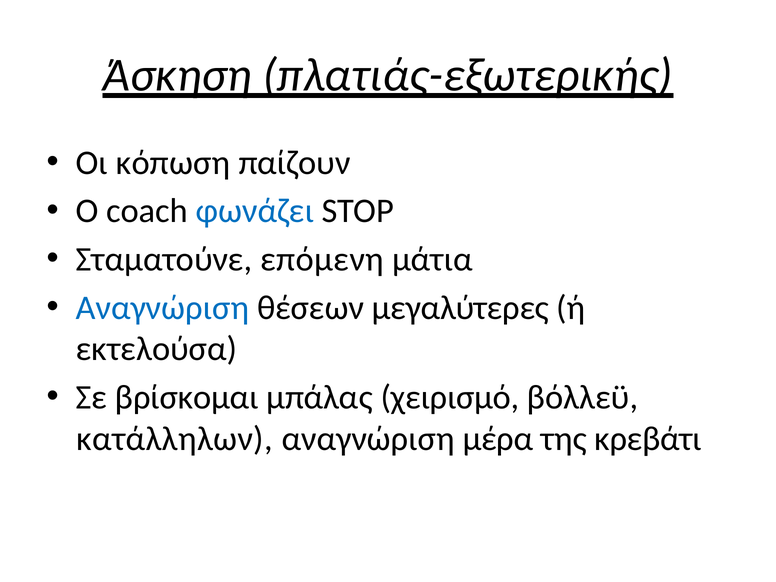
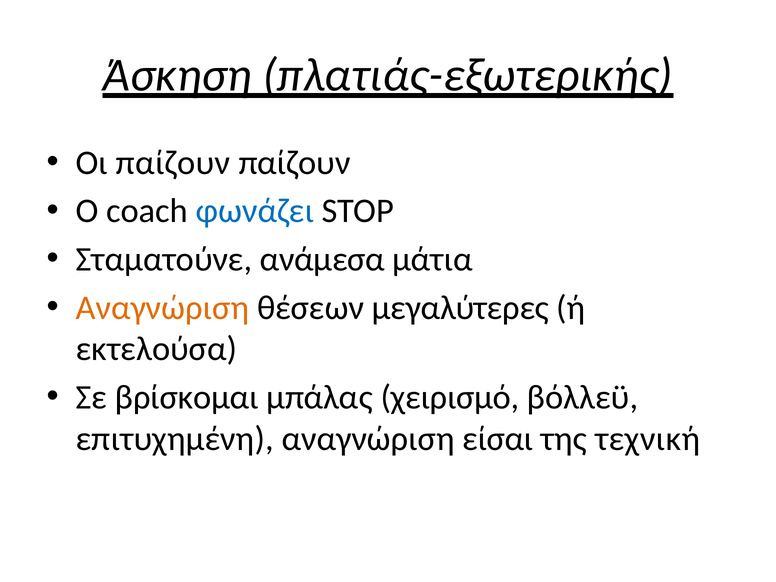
Οι κόπωση: κόπωση -> παίζουν
επόμενη: επόμενη -> ανάμεσα
Αναγνώριση at (162, 308) colour: blue -> orange
κατάλληλων: κατάλληλων -> επιτυχημένη
μέρα: μέρα -> είσαι
κρεβάτι: κρεβάτι -> τεχνική
